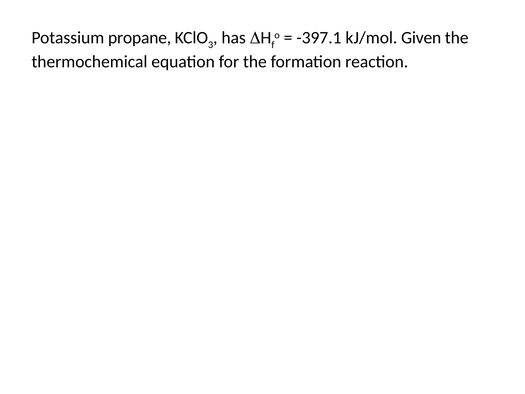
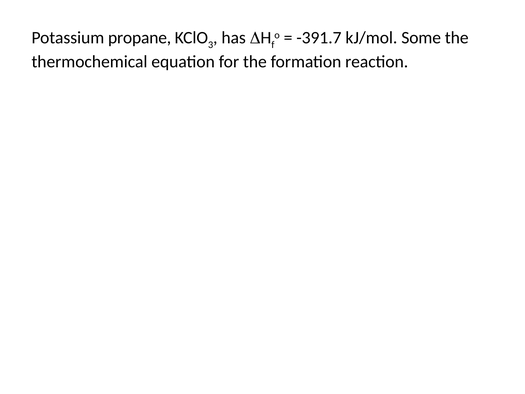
-397.1: -397.1 -> -391.7
Given: Given -> Some
